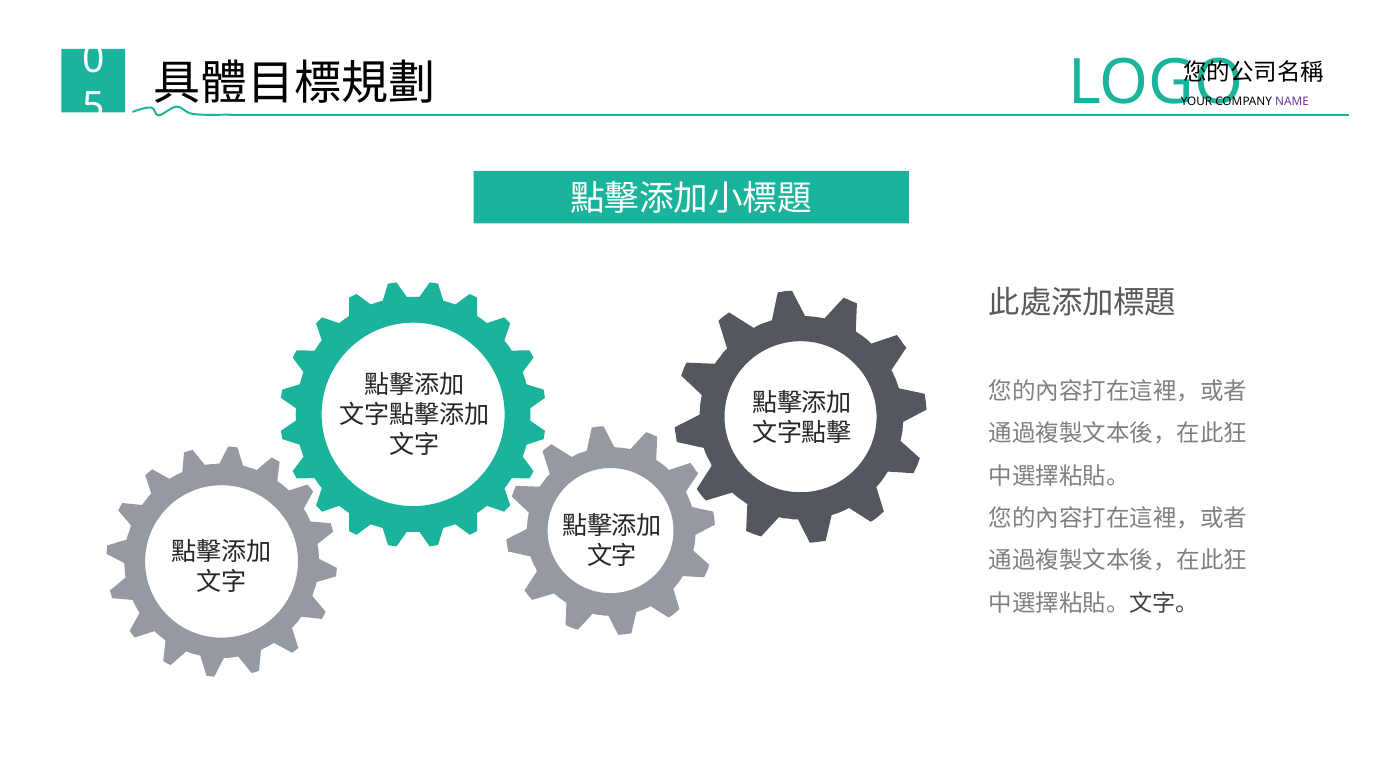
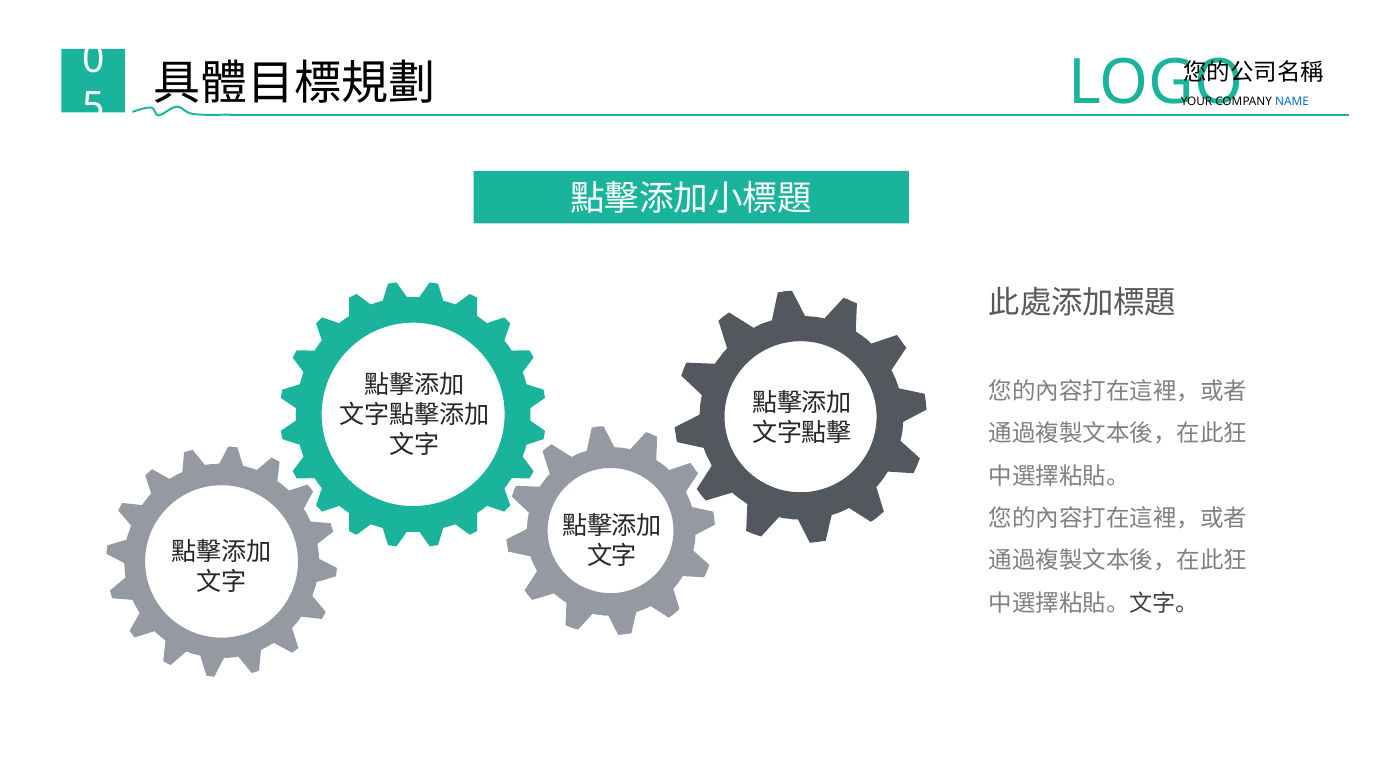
NAME colour: purple -> blue
